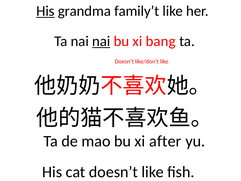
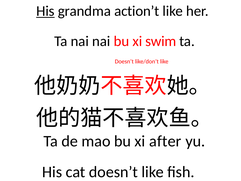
family’t: family’t -> action’t
nai at (101, 41) underline: present -> none
bang: bang -> swim
